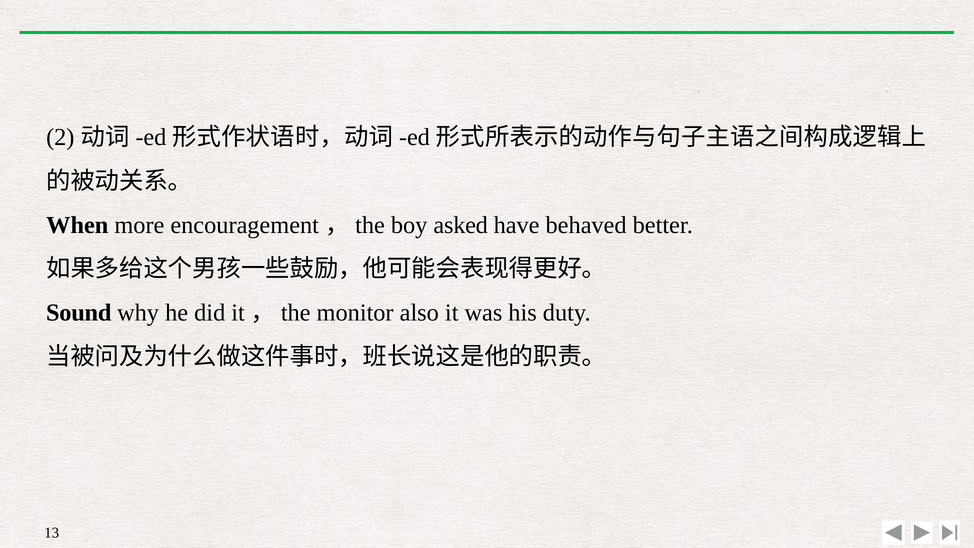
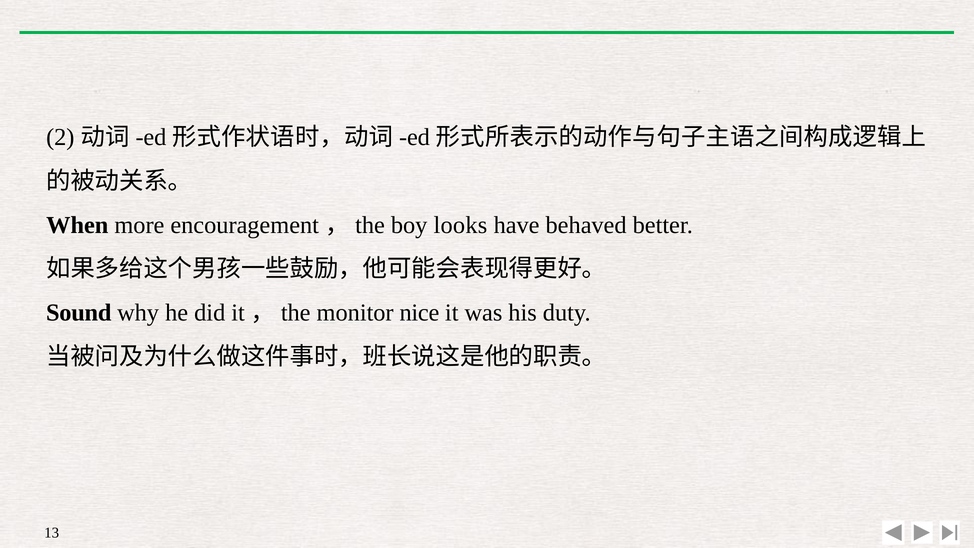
asked: asked -> looks
also: also -> nice
